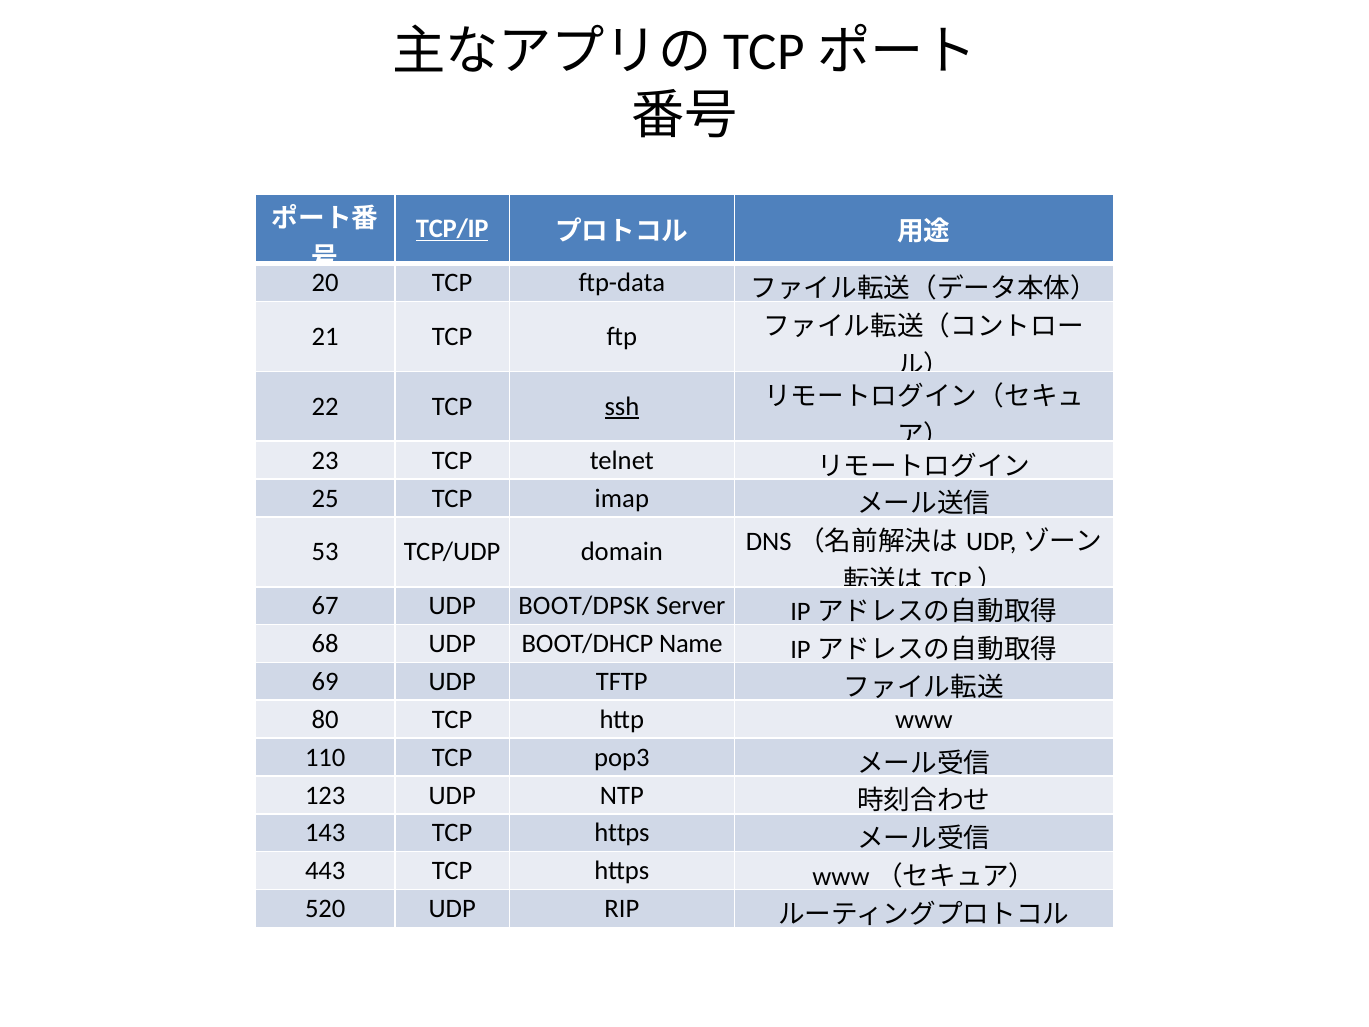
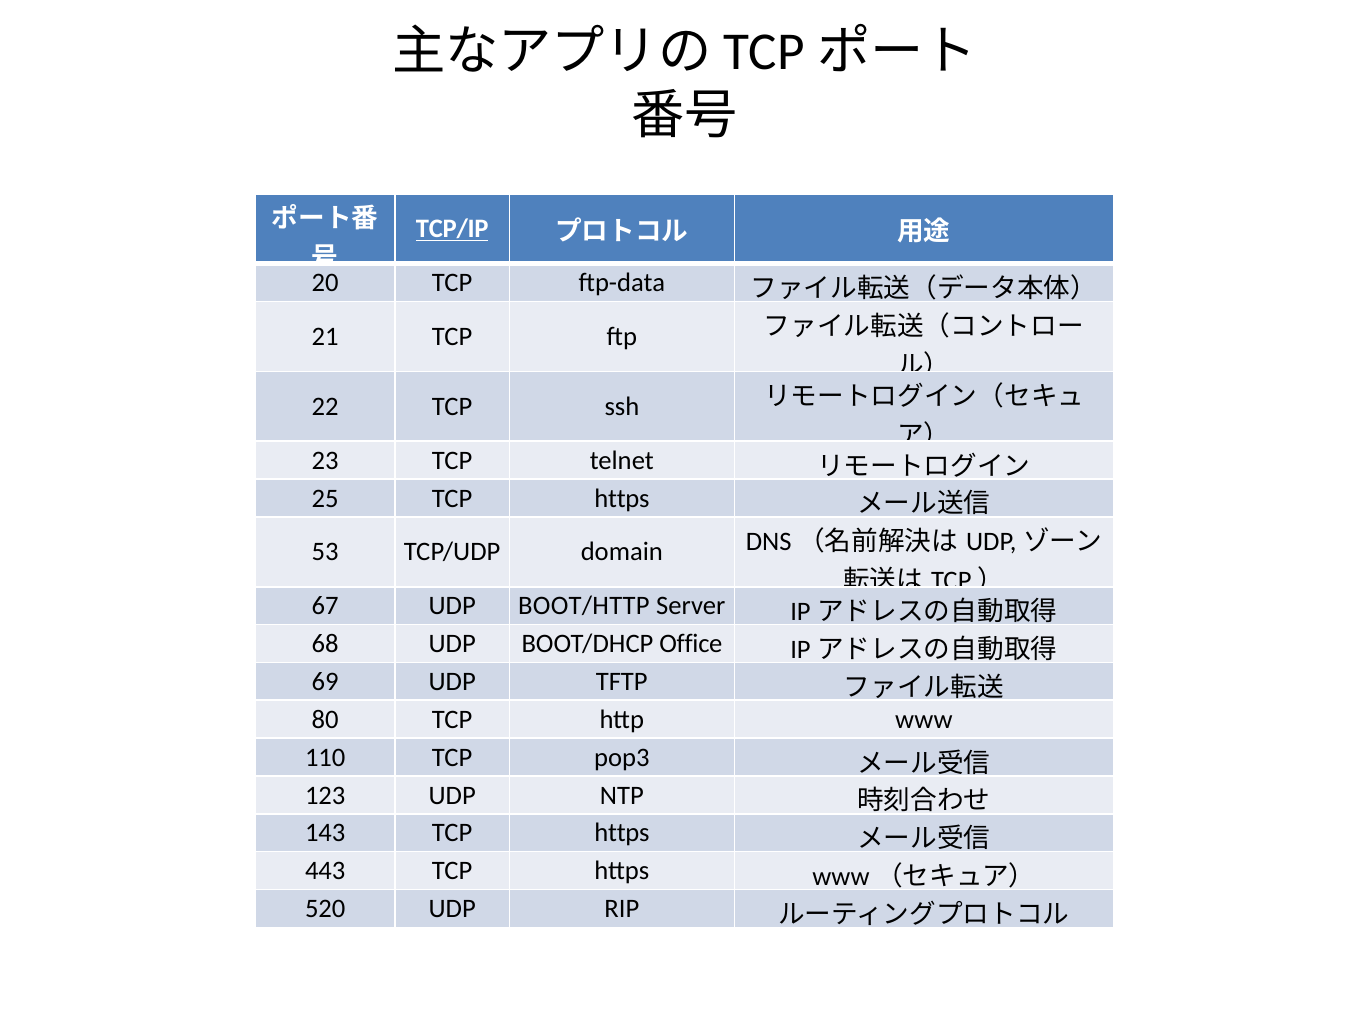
ssh underline: present -> none
25 TCP imap: imap -> https
BOOT/DPSK: BOOT/DPSK -> BOOT/HTTP
Name: Name -> Office
